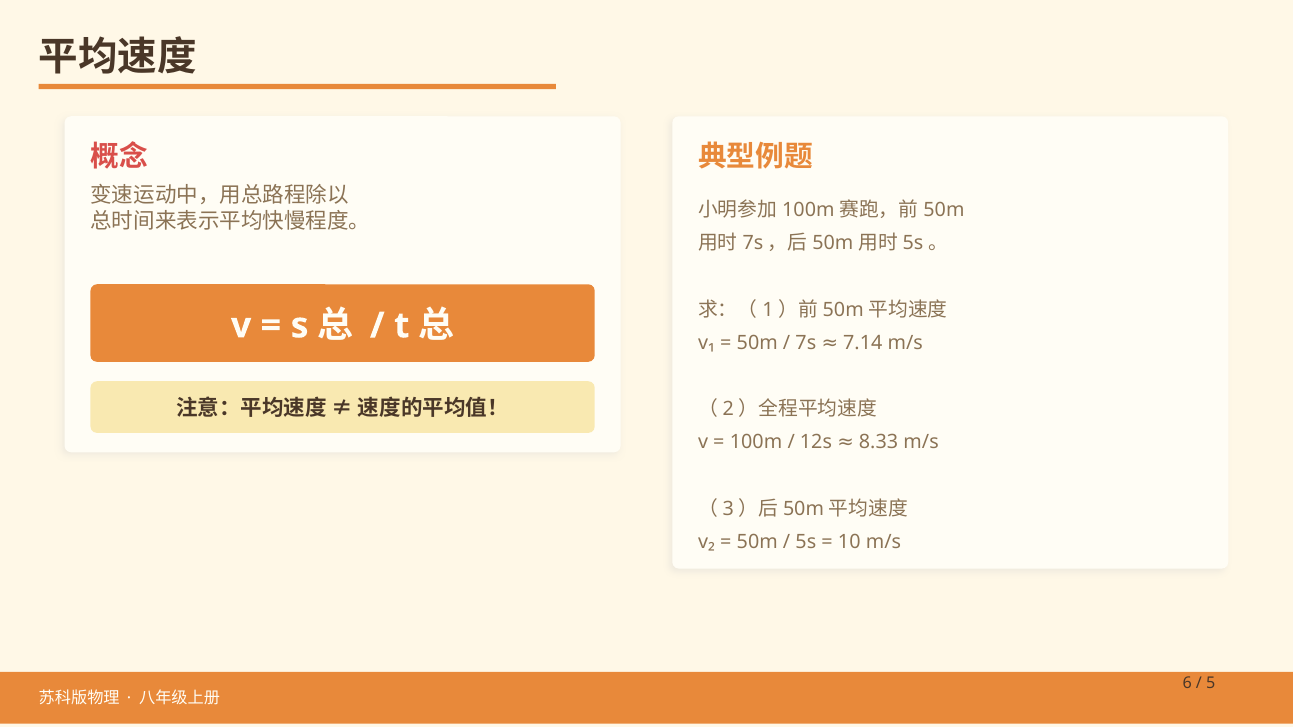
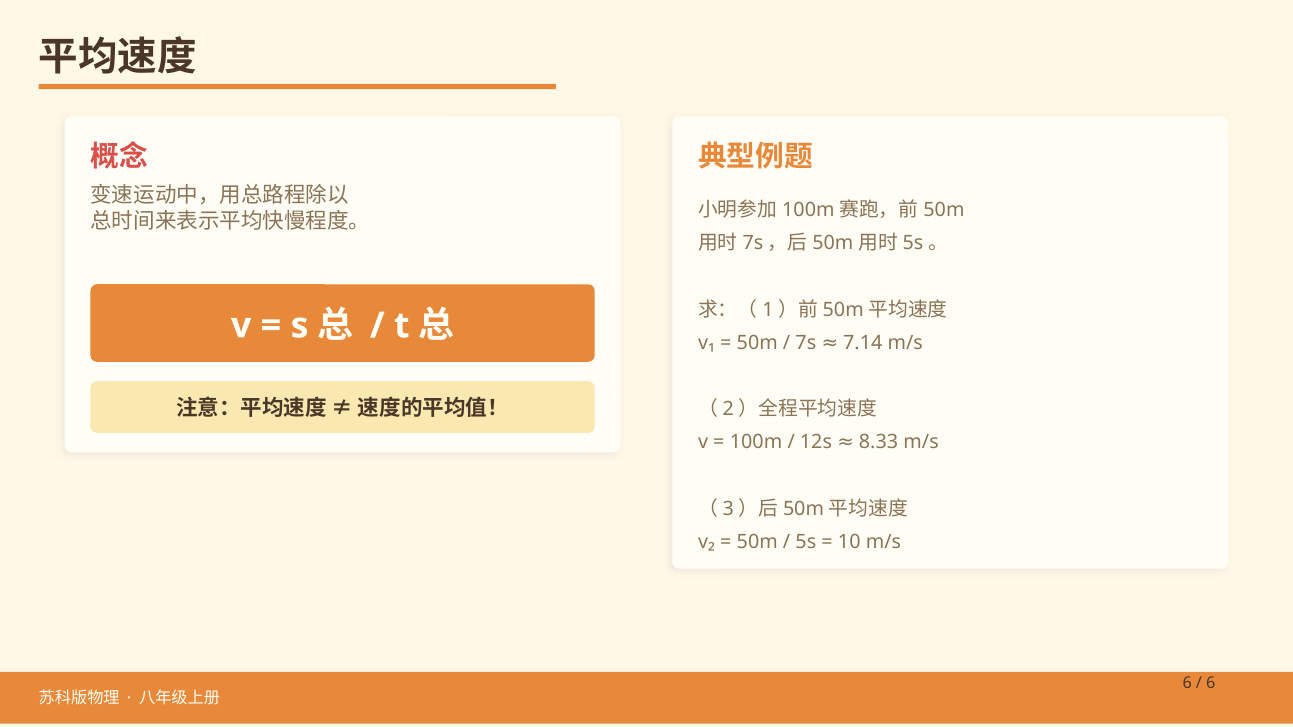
5 at (1211, 683): 5 -> 6
